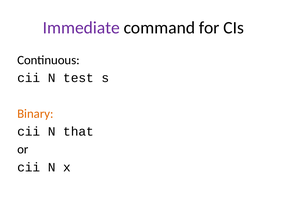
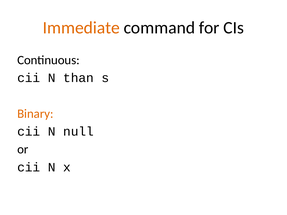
Immediate colour: purple -> orange
test: test -> than
that: that -> null
